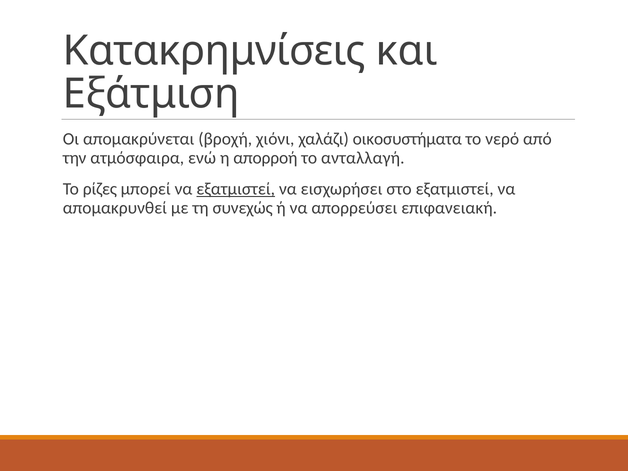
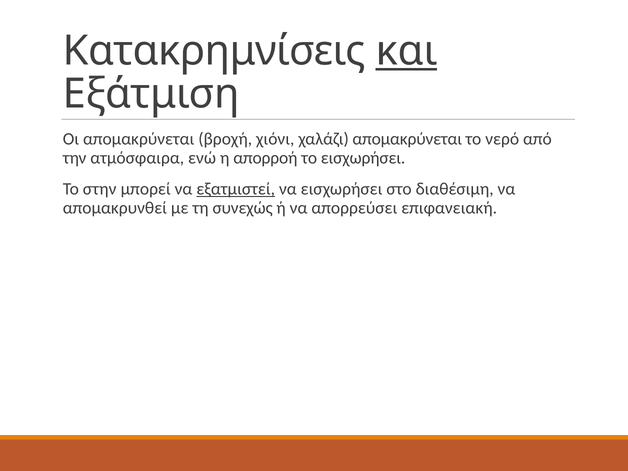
και underline: none -> present
χαλάζι οικοσυστήματα: οικοσυστήματα -> απομακρύνεται
το ανταλλαγή: ανταλλαγή -> εισχωρήσει
ρίζες: ρίζες -> στην
στο εξατμιστεί: εξατμιστεί -> διαθέσιμη
